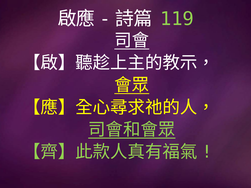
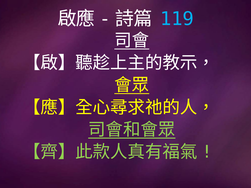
119 colour: light green -> light blue
